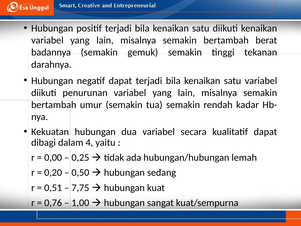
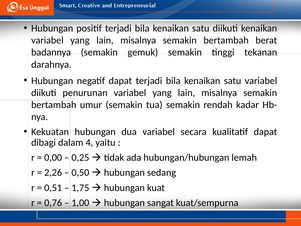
0,20: 0,20 -> 2,26
7,75: 7,75 -> 1,75
